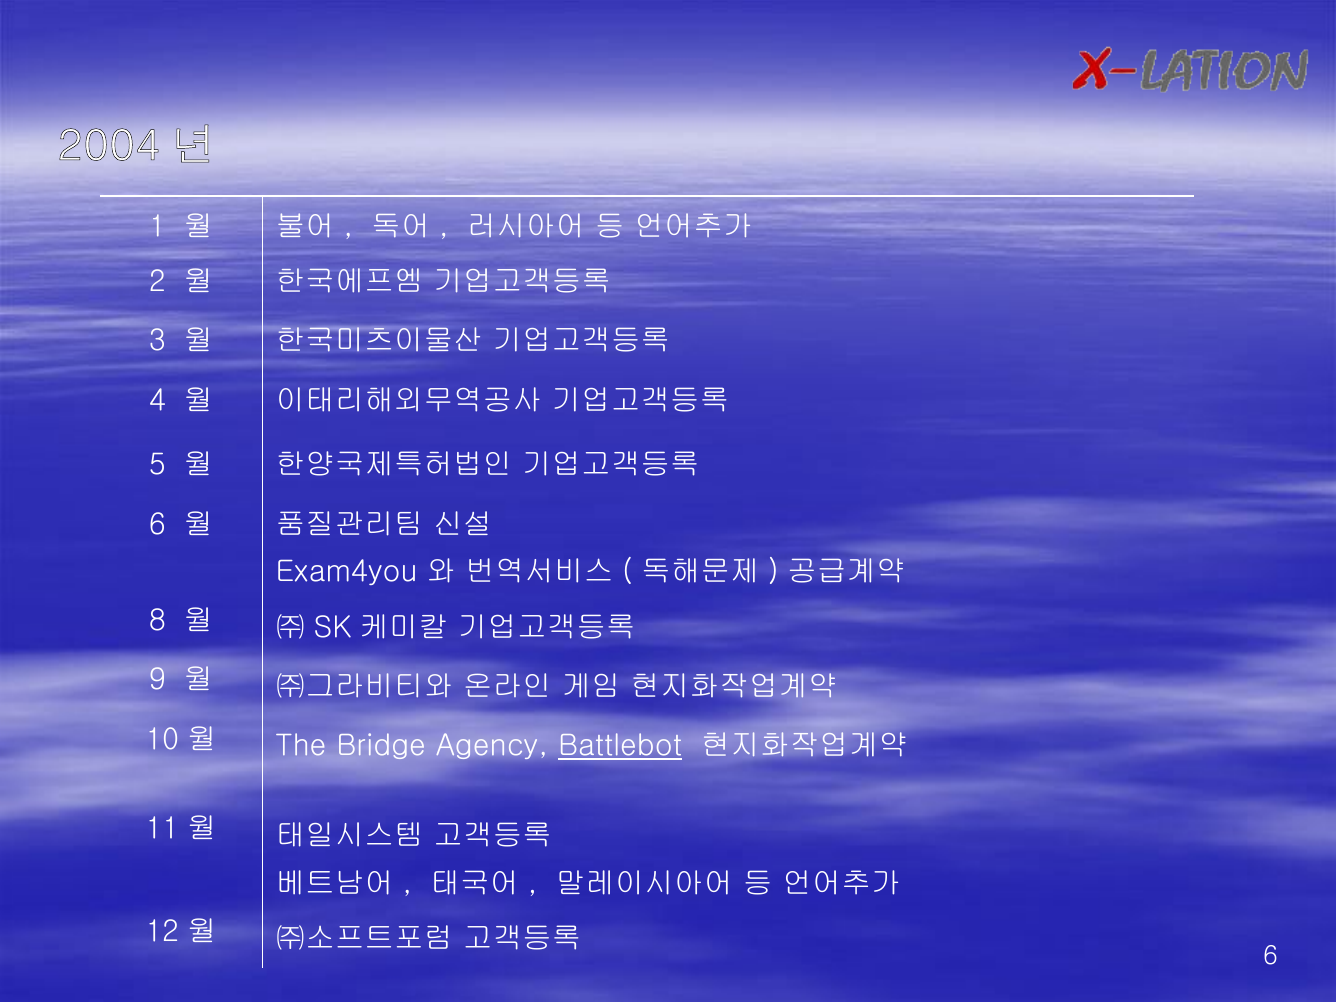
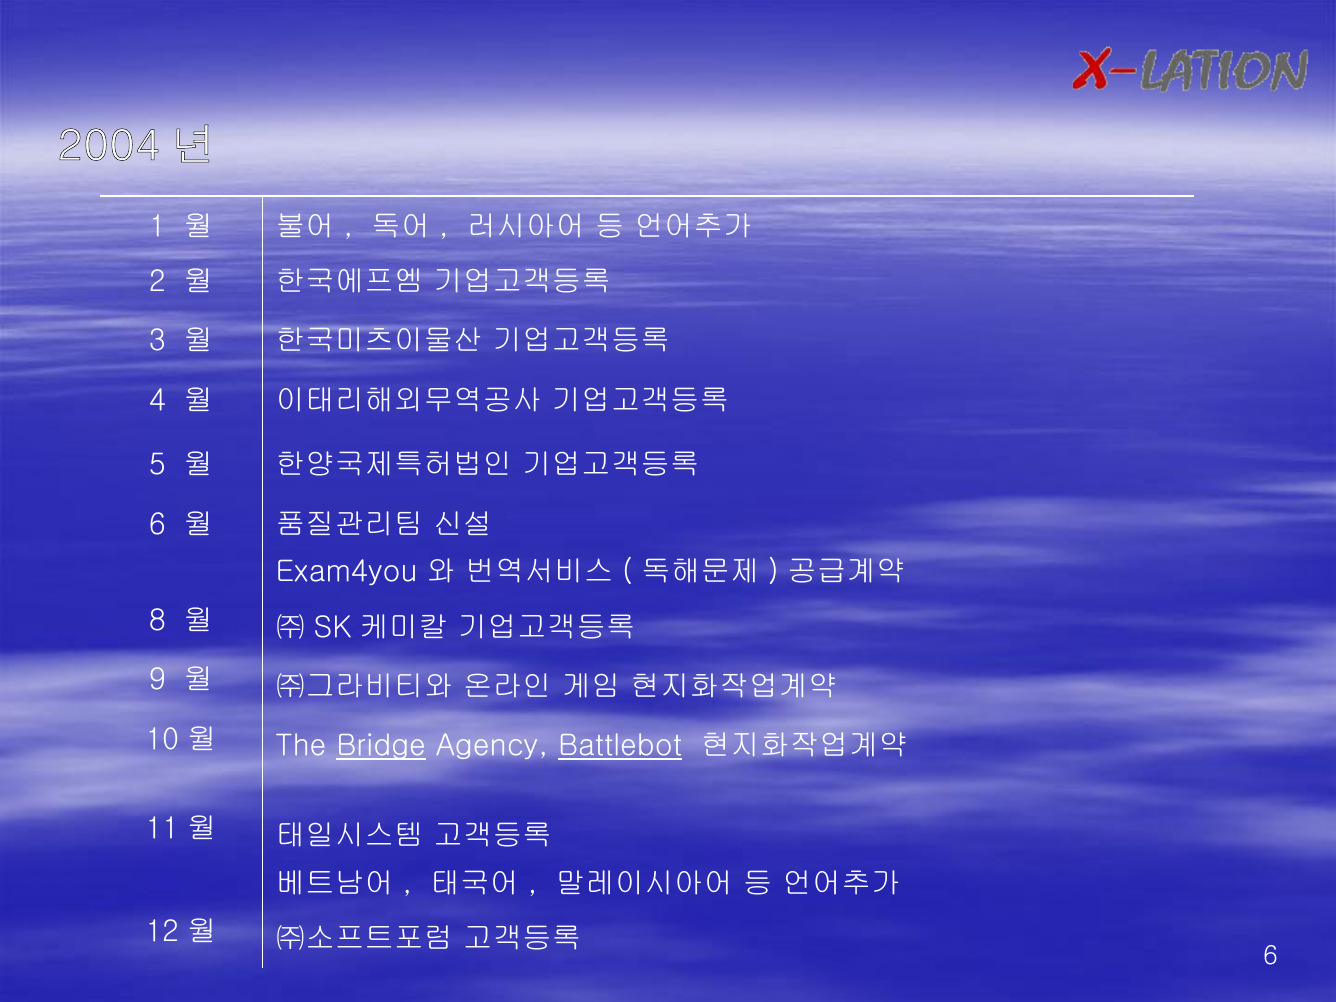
Bridge underline: none -> present
